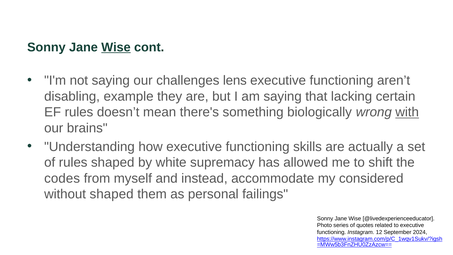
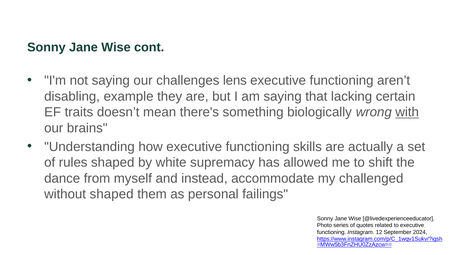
Wise at (116, 47) underline: present -> none
EF rules: rules -> traits
codes: codes -> dance
considered: considered -> challenged
